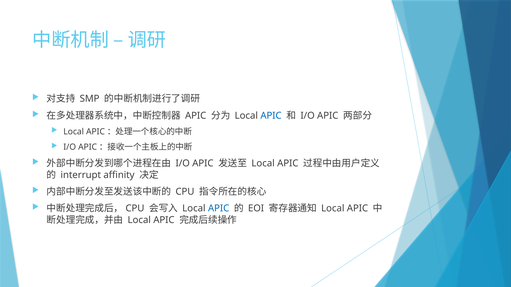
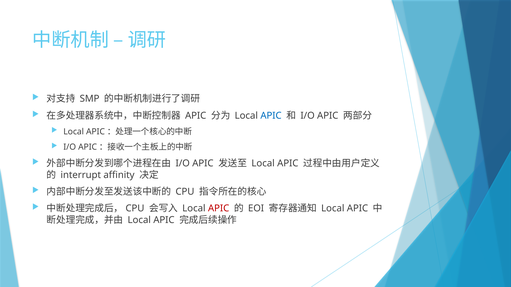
APIC at (219, 209) colour: blue -> red
